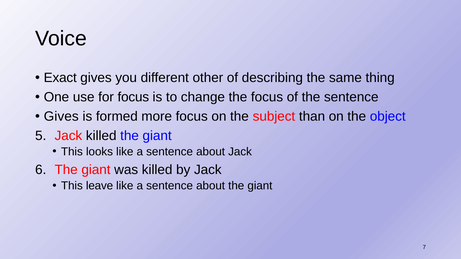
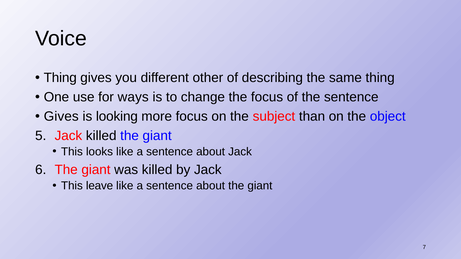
Exact at (60, 78): Exact -> Thing
for focus: focus -> ways
formed: formed -> looking
